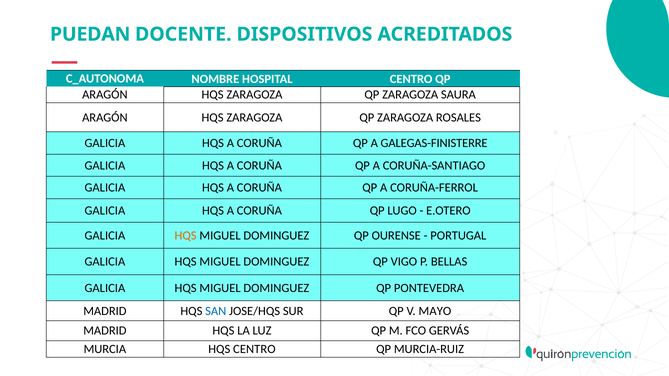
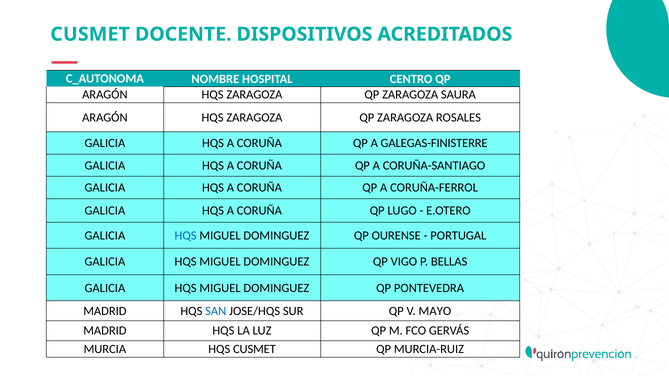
PUEDAN at (90, 34): PUEDAN -> CUSMET
HQS at (186, 236) colour: orange -> blue
HQS CENTRO: CENTRO -> CUSMET
